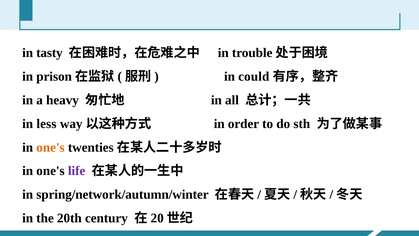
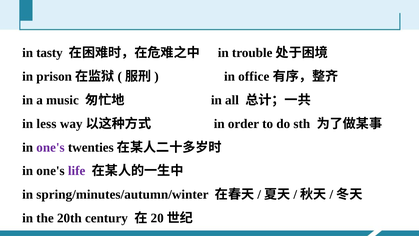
could: could -> office
heavy: heavy -> music
one's at (50, 147) colour: orange -> purple
spring/network/autumn/winter: spring/network/autumn/winter -> spring/minutes/autumn/winter
